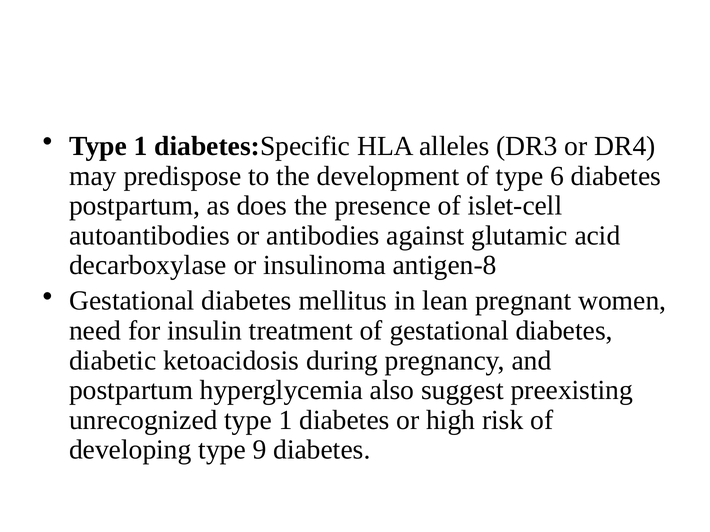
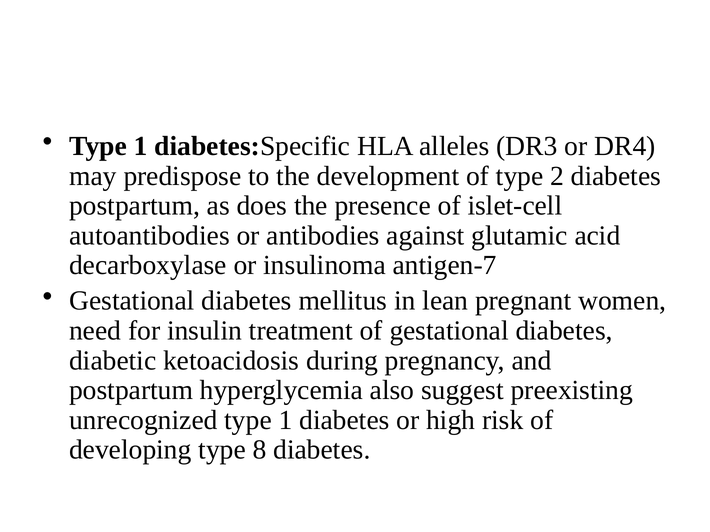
6: 6 -> 2
antigen-8: antigen-8 -> antigen-7
9: 9 -> 8
